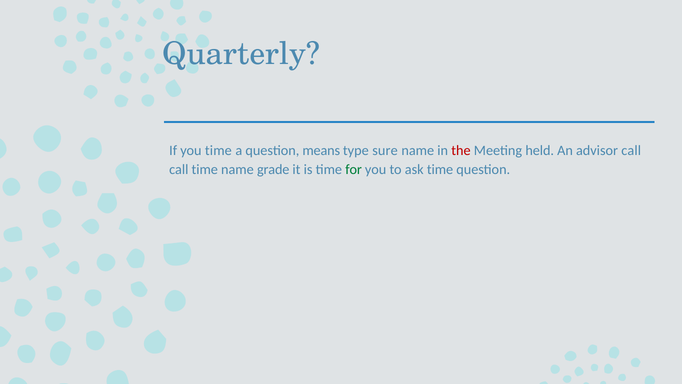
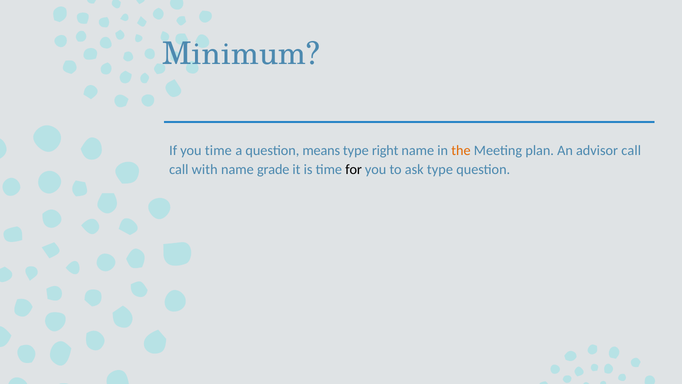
Quarterly: Quarterly -> Minimum
sure: sure -> right
the colour: red -> orange
held: held -> plan
call time: time -> with
for colour: green -> black
ask time: time -> type
